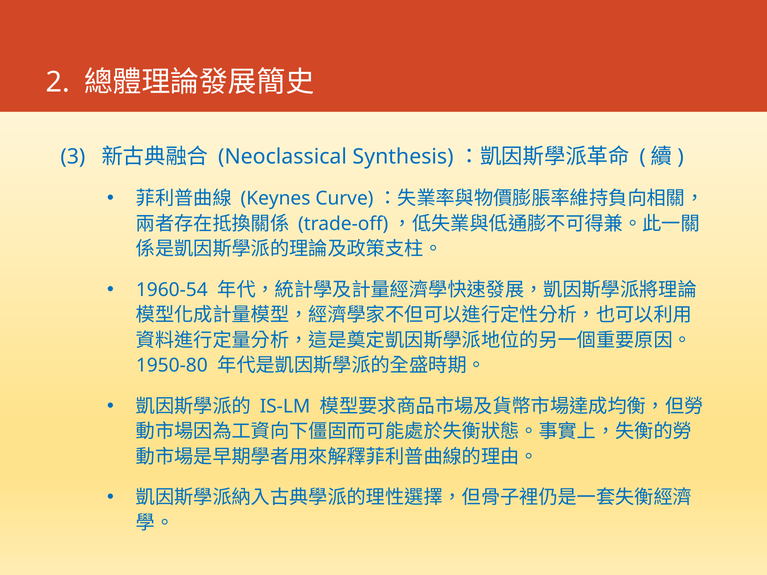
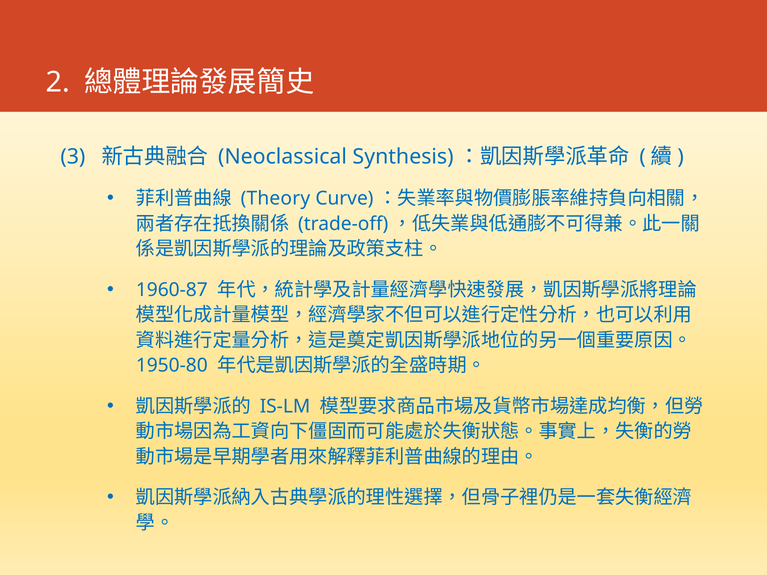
Keynes: Keynes -> Theory
1960-54: 1960-54 -> 1960-87
